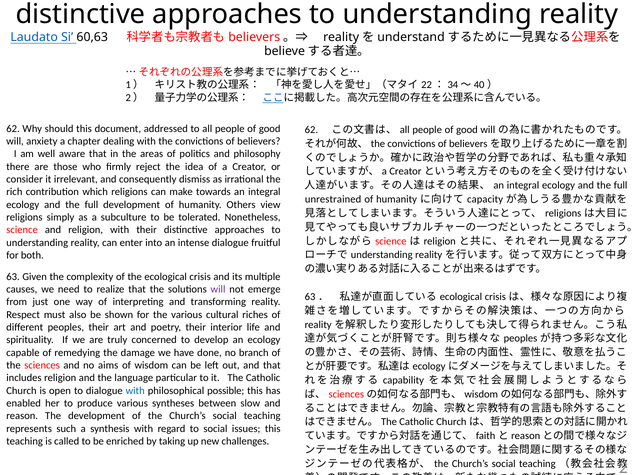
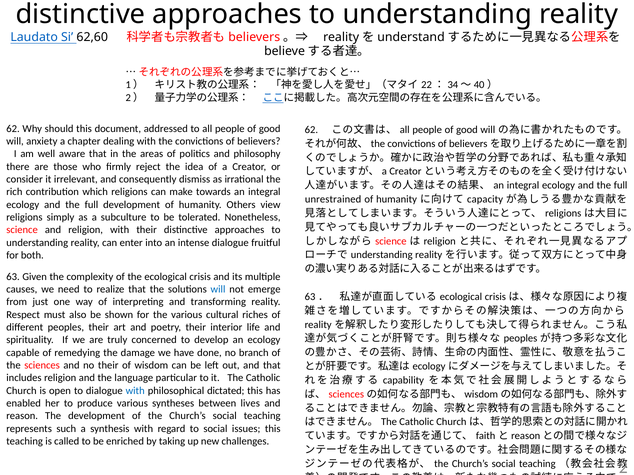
60,63: 60,63 -> 62,60
will at (218, 290) colour: purple -> blue
no aims: aims -> their
possible: possible -> dictated
slow: slow -> lives
